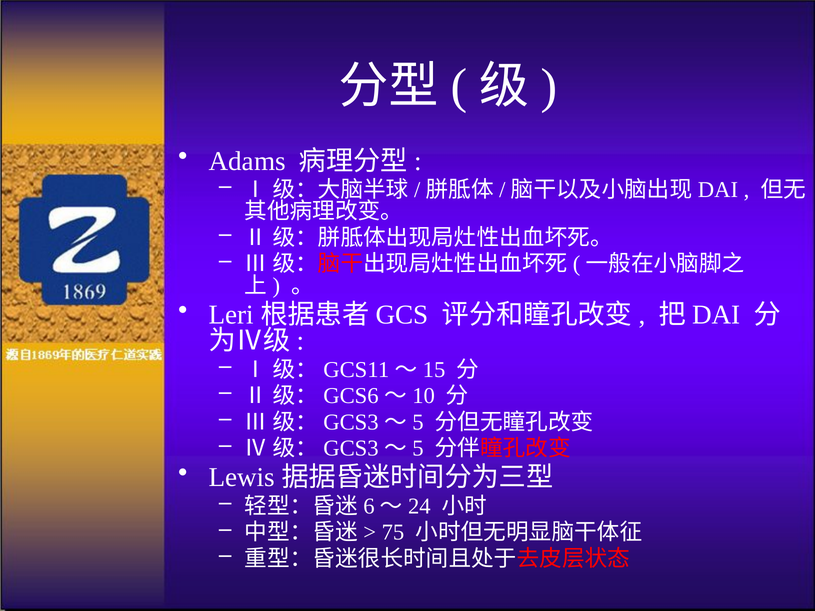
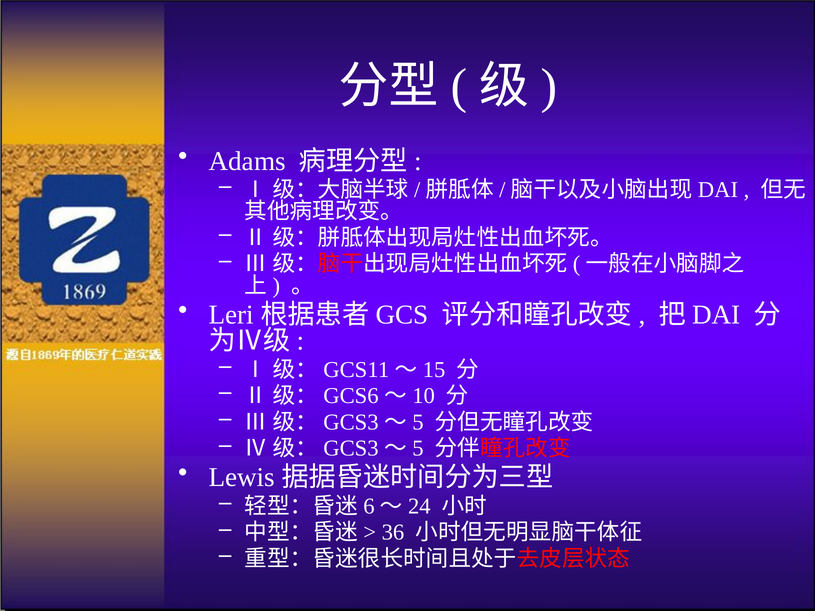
75: 75 -> 36
